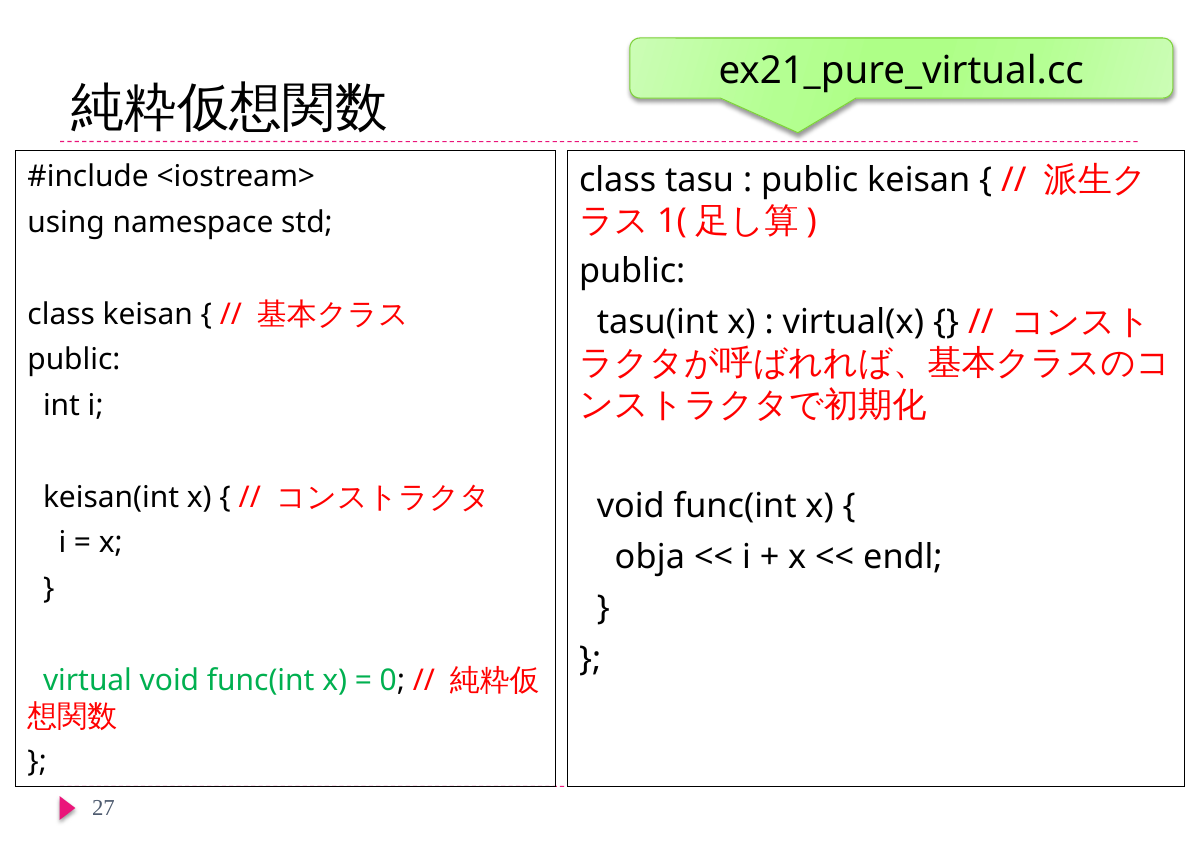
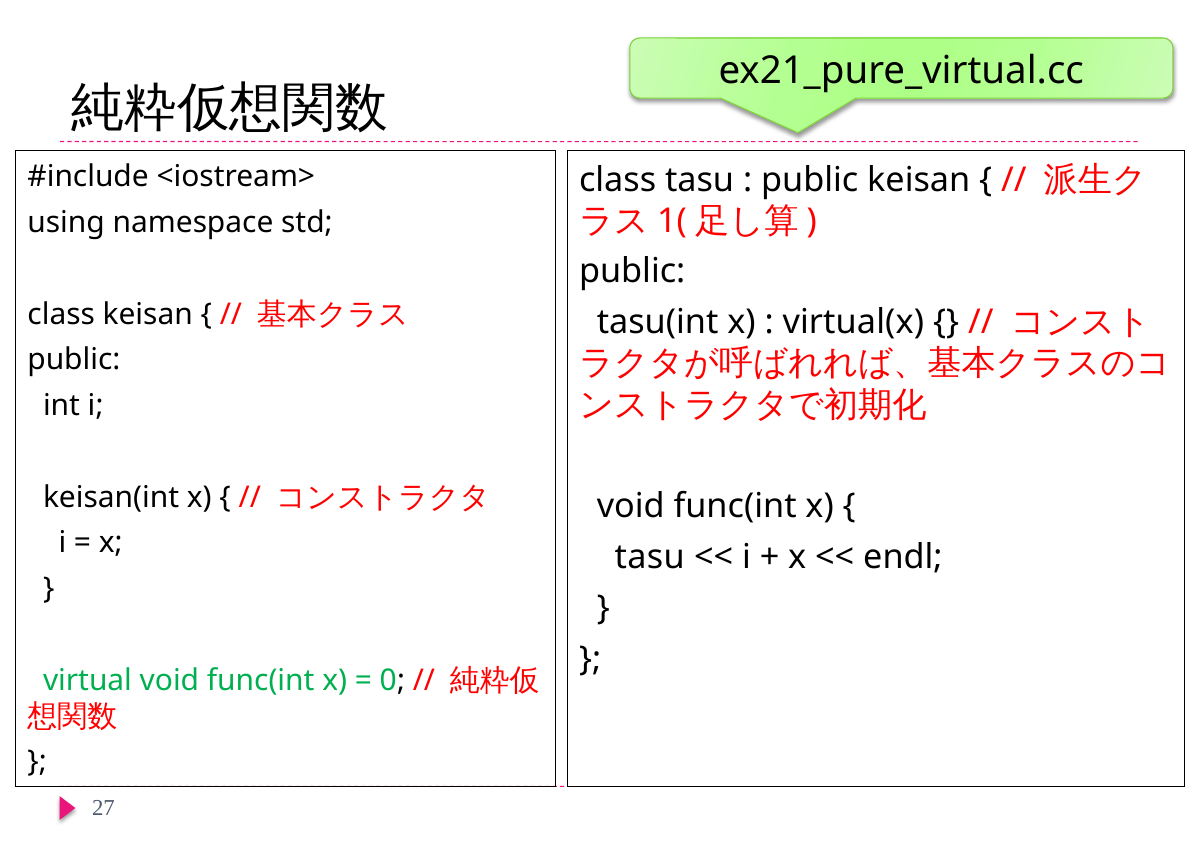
obja at (650, 557): obja -> tasu
